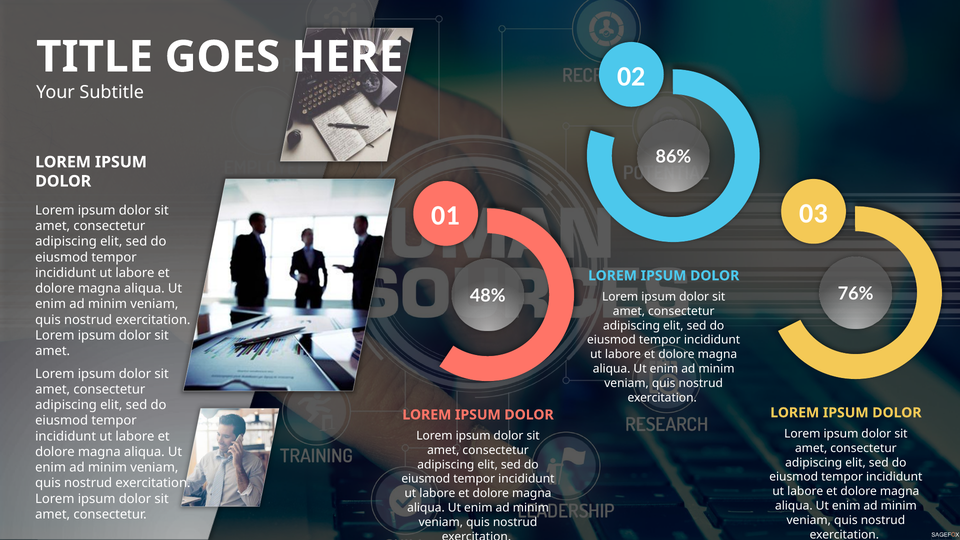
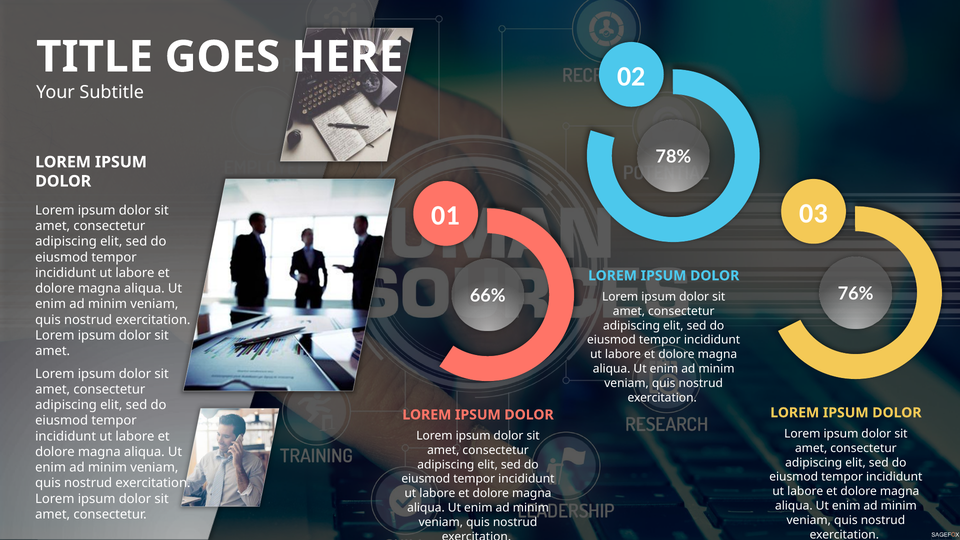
86%: 86% -> 78%
48%: 48% -> 66%
